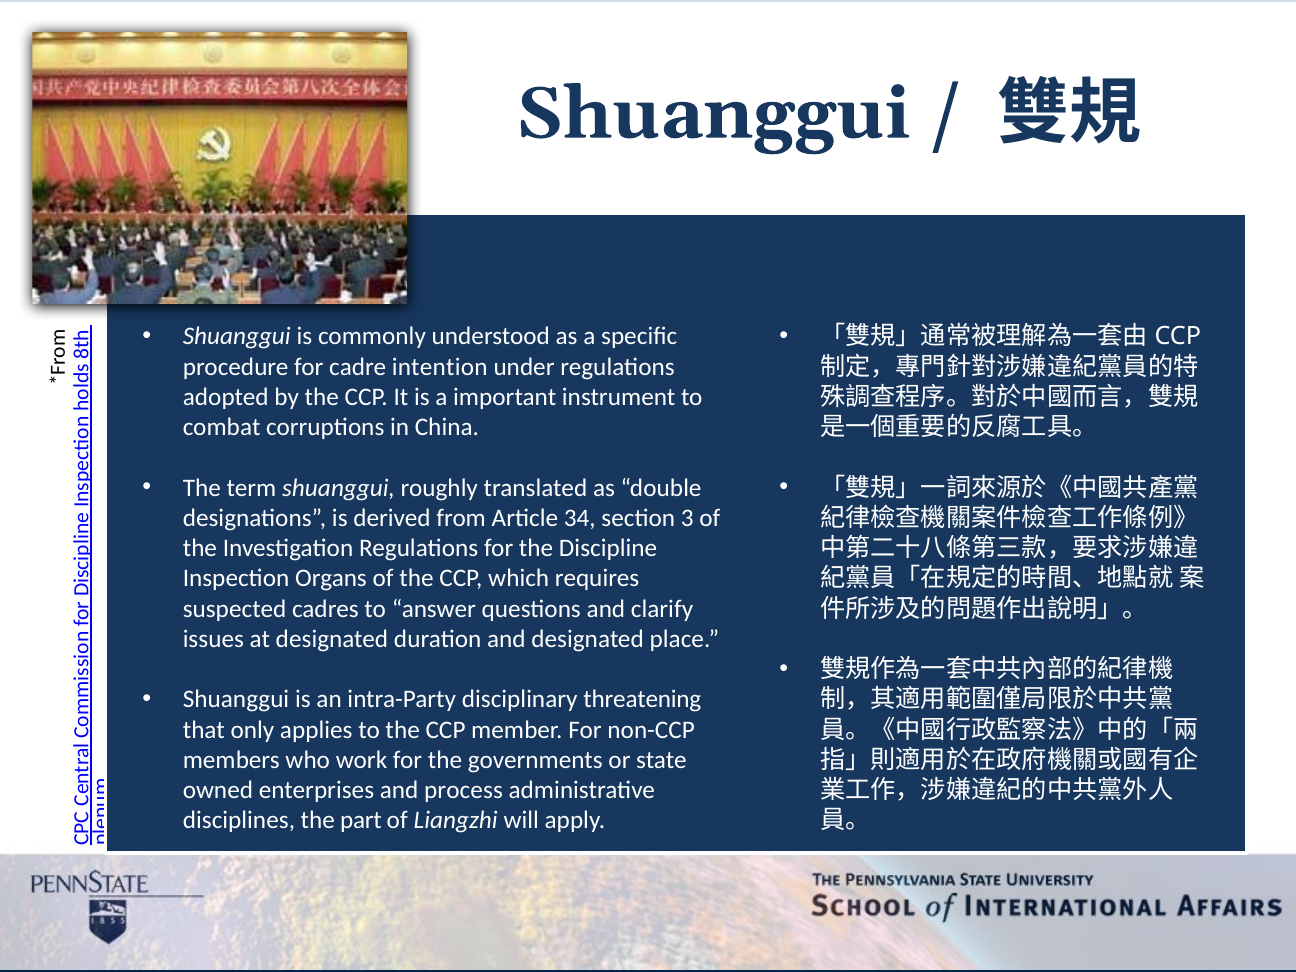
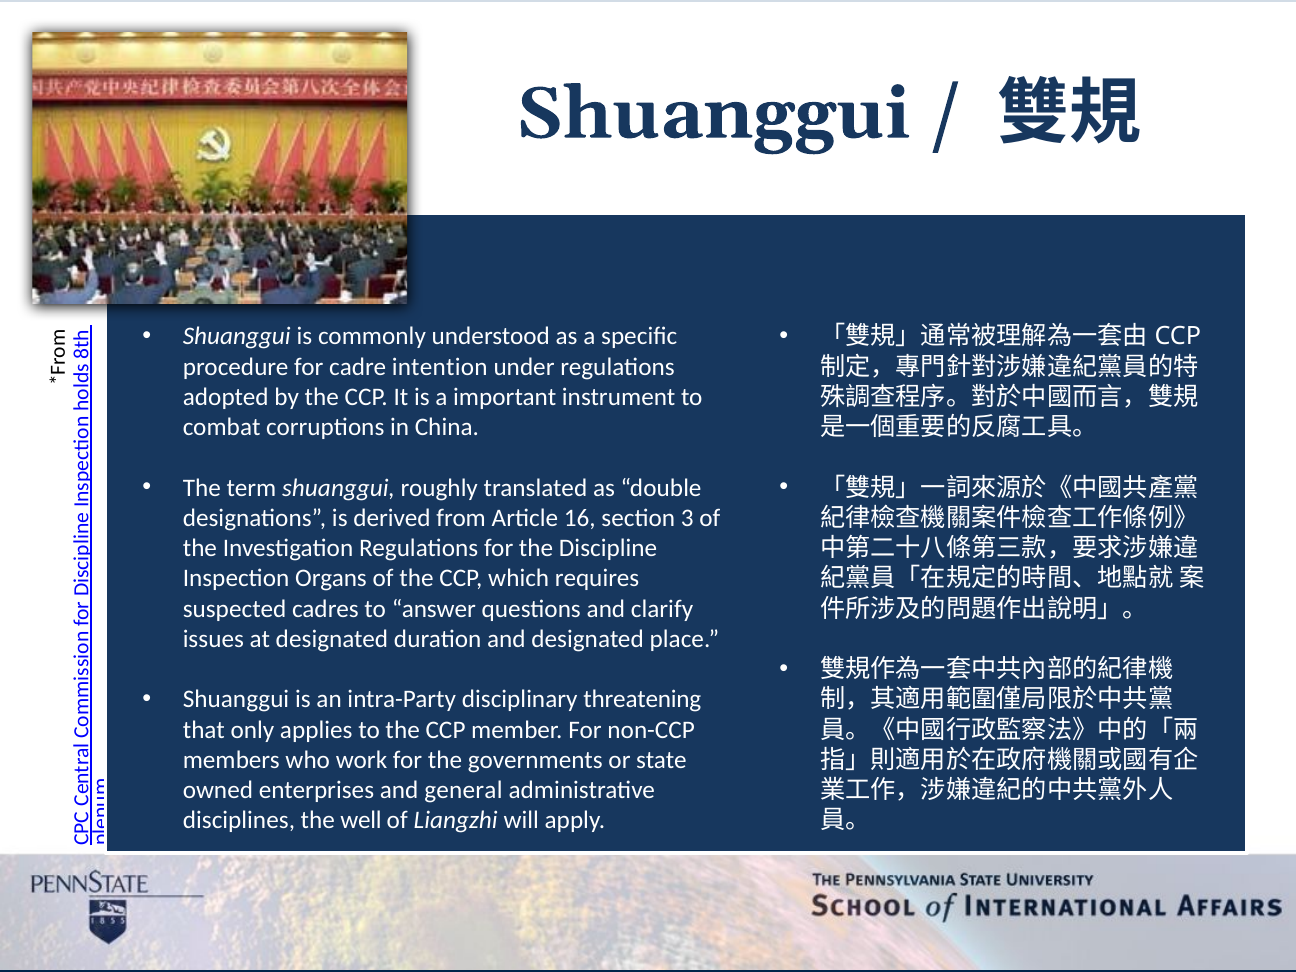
34: 34 -> 16
process: process -> general
part: part -> well
